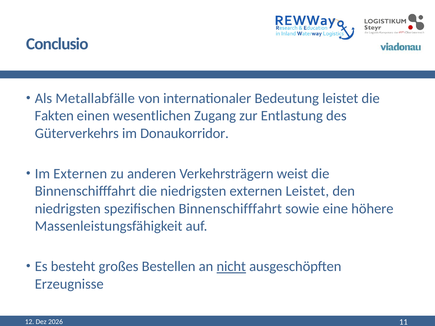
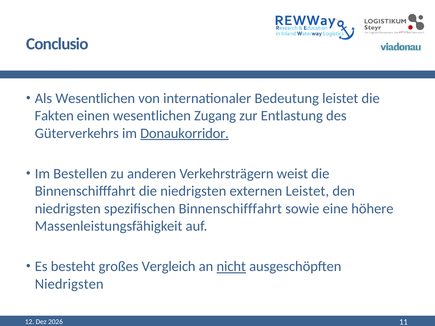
Als Metallabfälle: Metallabfälle -> Wesentlichen
Donaukorridor underline: none -> present
Im Externen: Externen -> Bestellen
Bestellen: Bestellen -> Vergleich
Erzeugnisse at (69, 284): Erzeugnisse -> Niedrigsten
